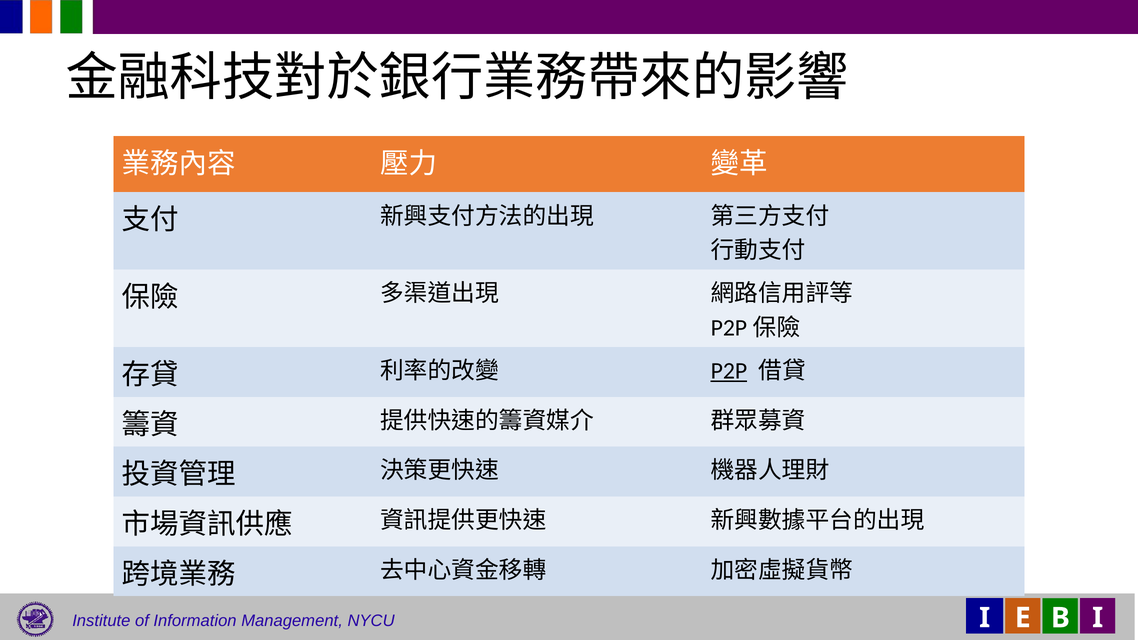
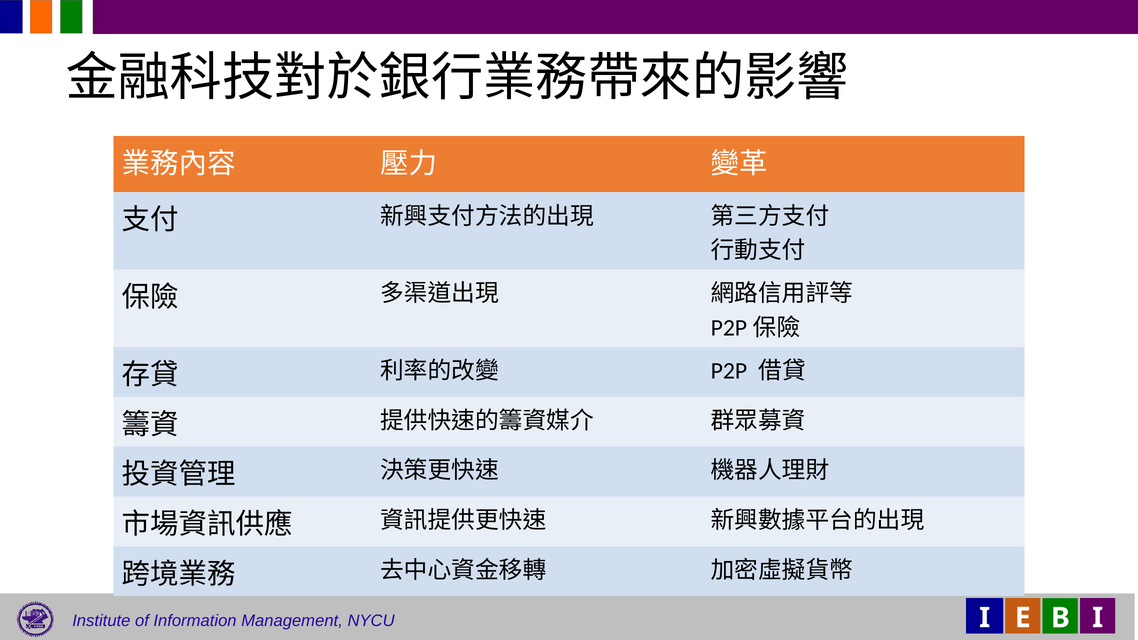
P2P underline: present -> none
